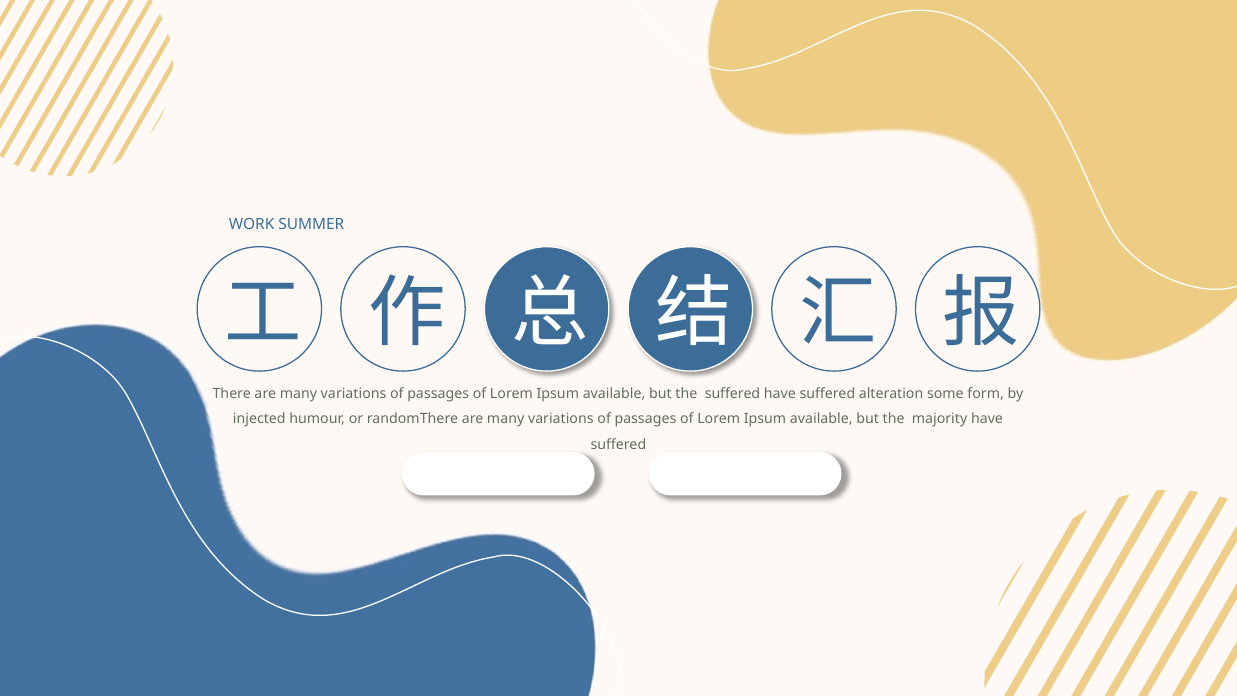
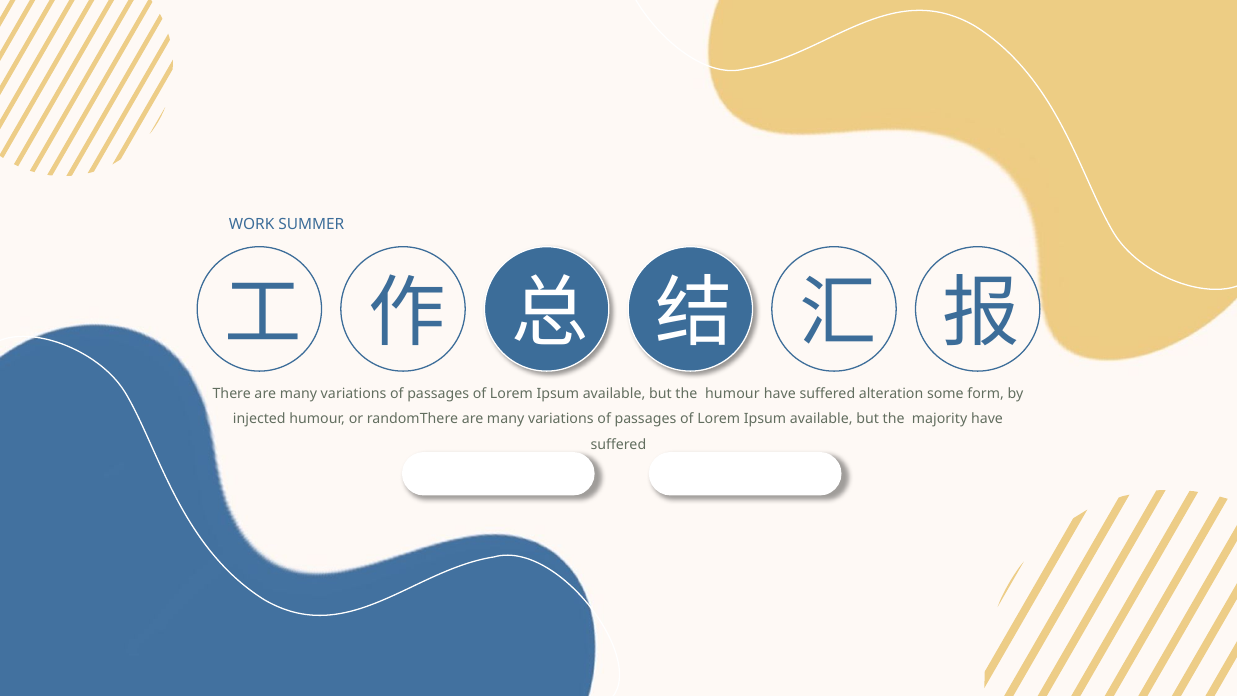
the suffered: suffered -> humour
